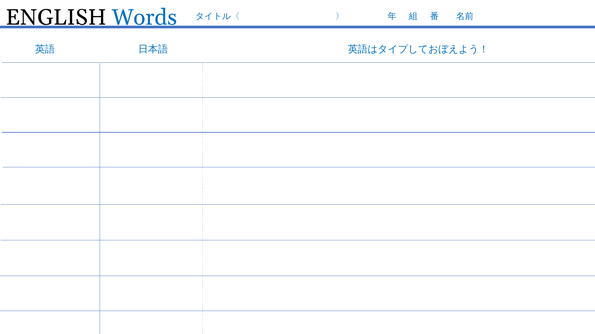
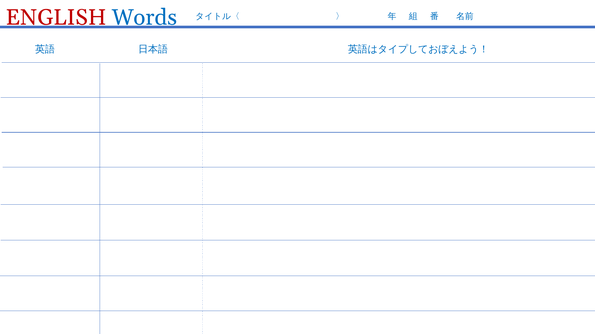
ENGLISH colour: black -> red
